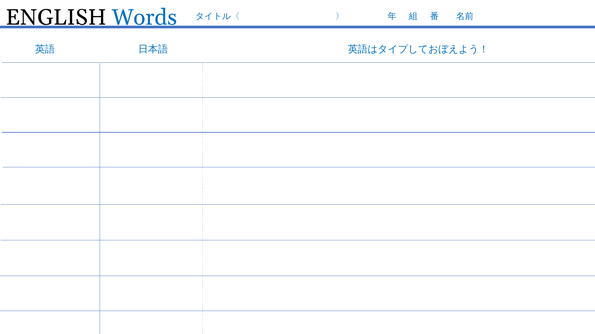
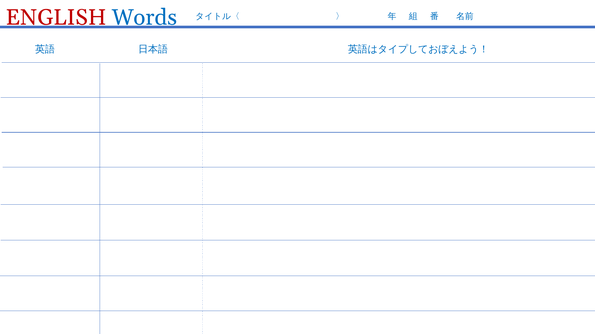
ENGLISH colour: black -> red
